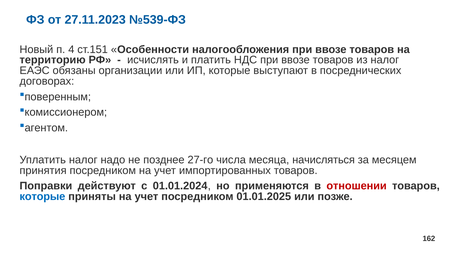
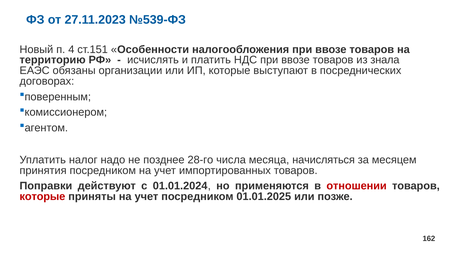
из налог: налог -> знала
27-го: 27-го -> 28-го
которые at (42, 196) colour: blue -> red
